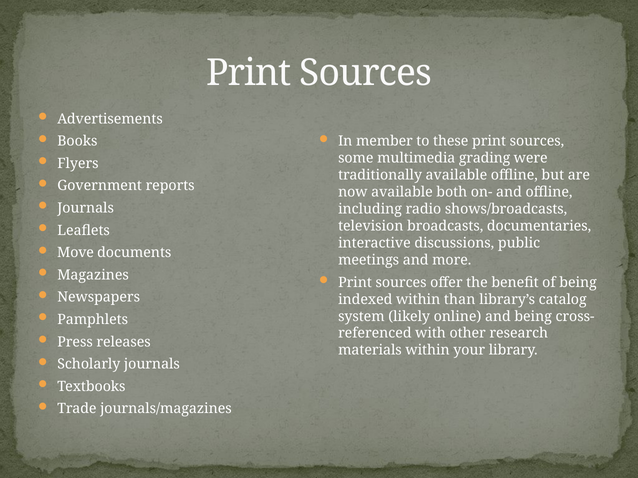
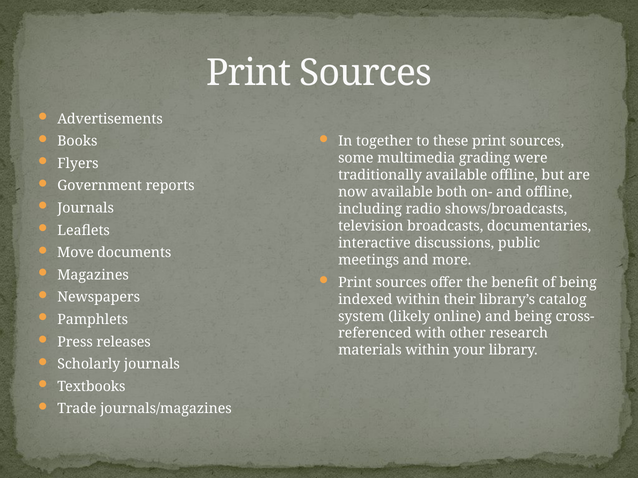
member: member -> together
than: than -> their
